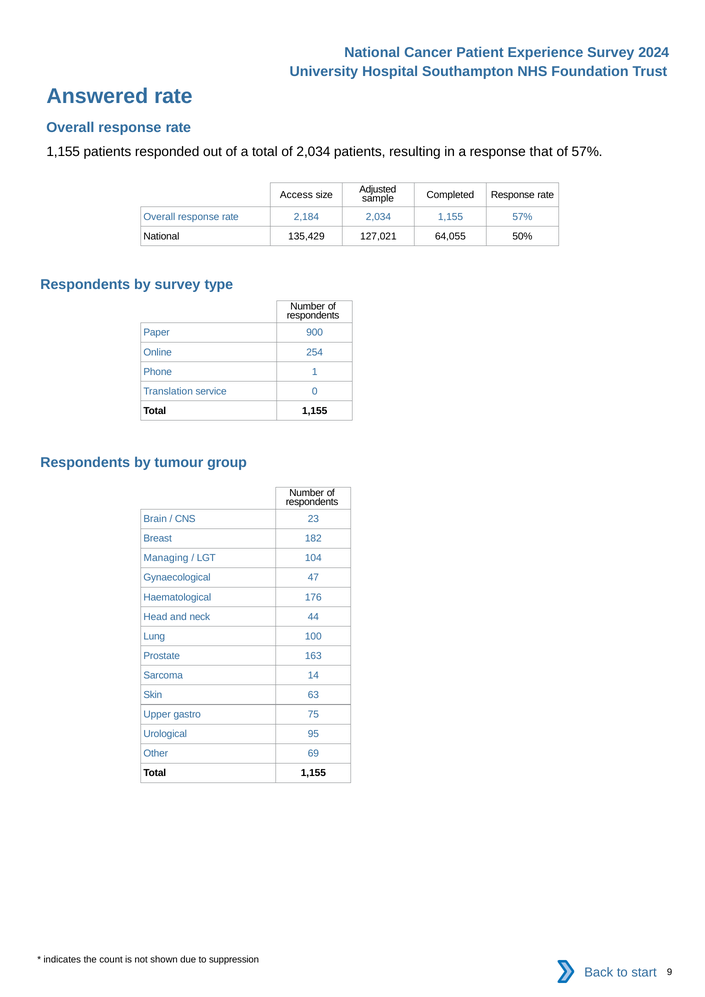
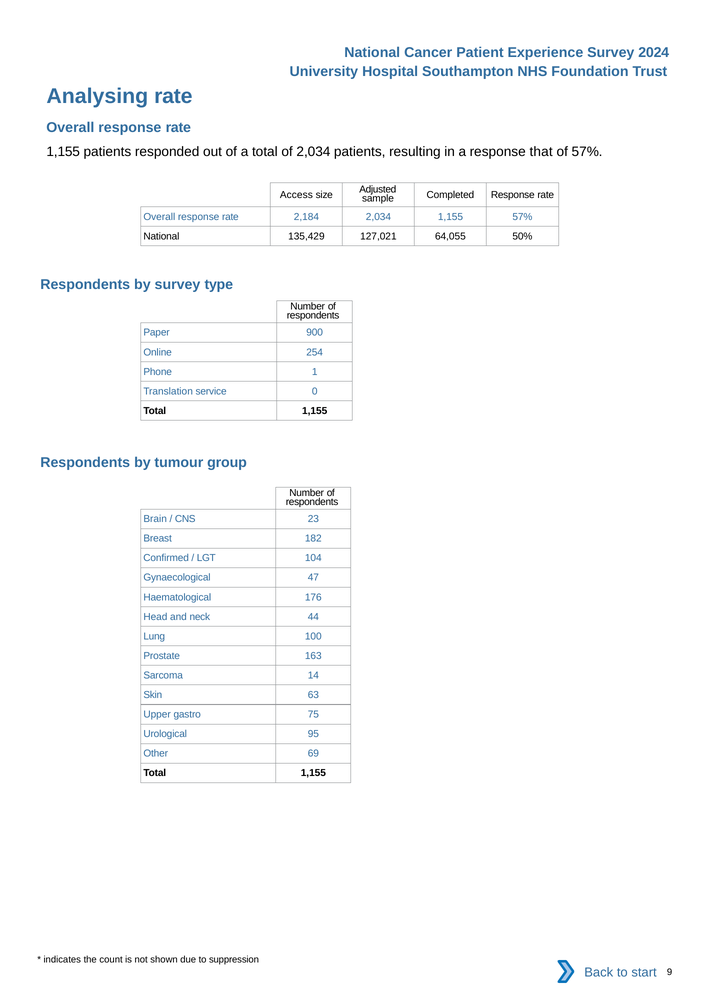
Answered: Answered -> Analysing
Managing: Managing -> Confirmed
